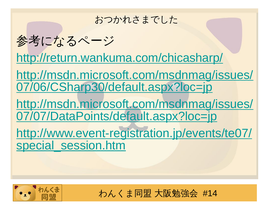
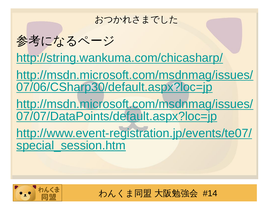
http://return.wankuma.com/chicasharp/: http://return.wankuma.com/chicasharp/ -> http://string.wankuma.com/chicasharp/
